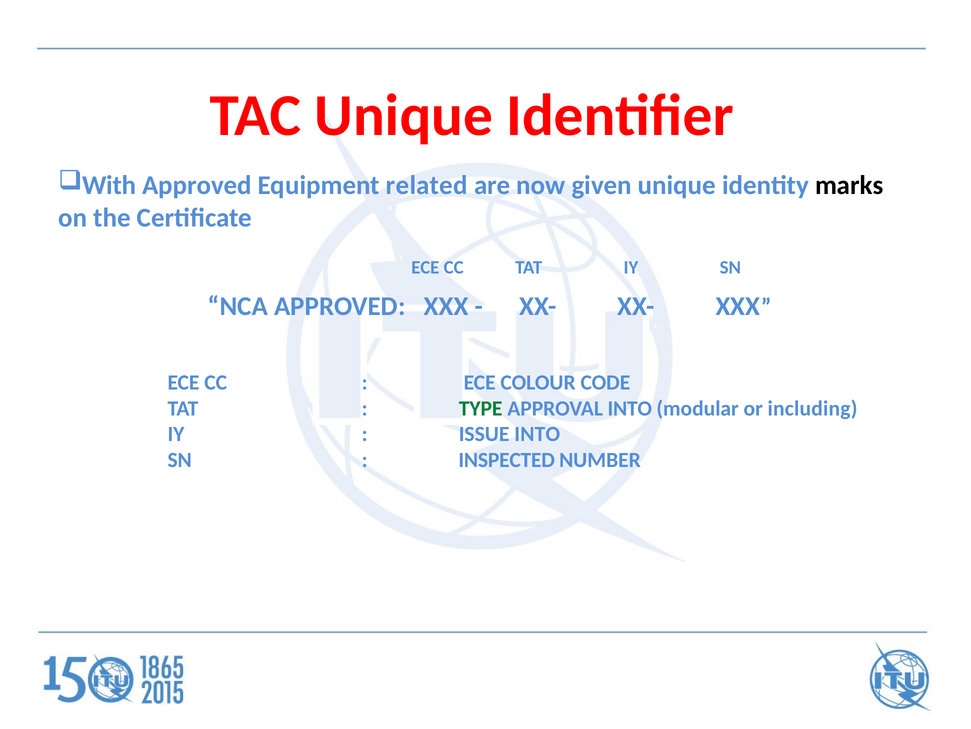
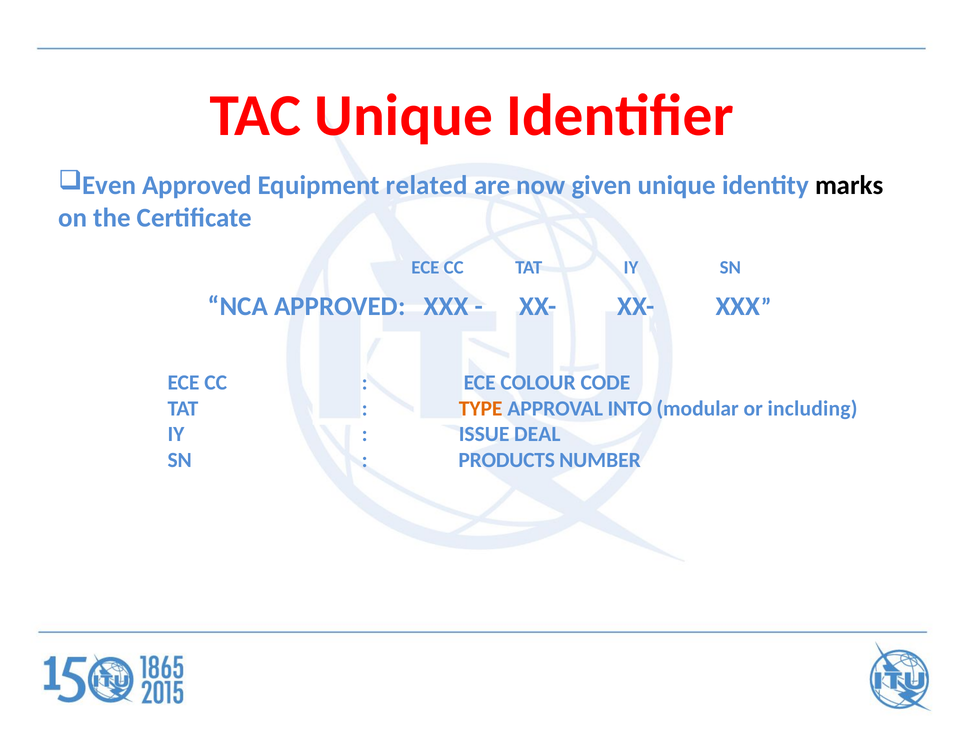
With: With -> Even
TYPE colour: green -> orange
ISSUE INTO: INTO -> DEAL
INSPECTED: INSPECTED -> PRODUCTS
